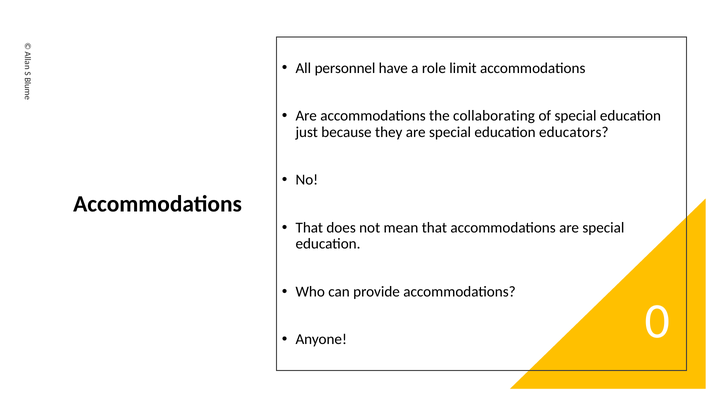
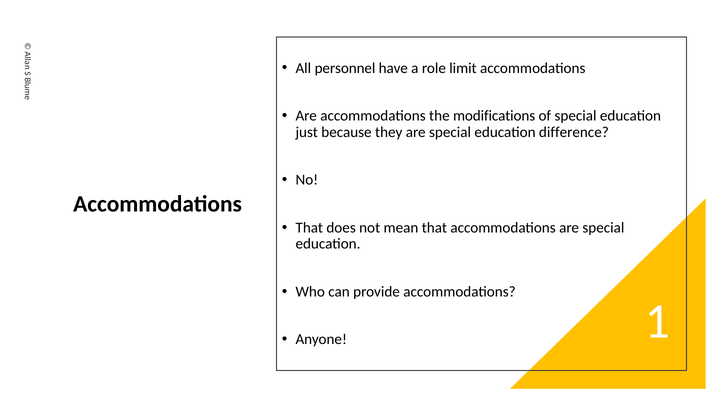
collaborating: collaborating -> modifications
educators: educators -> difference
0: 0 -> 1
